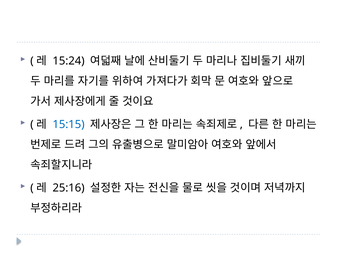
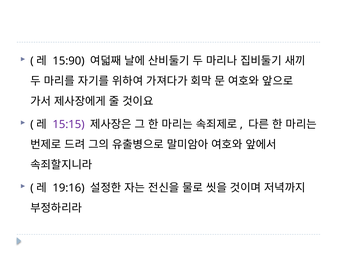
15:24: 15:24 -> 15:90
15:15 colour: blue -> purple
25:16: 25:16 -> 19:16
